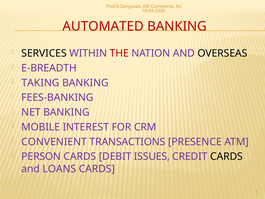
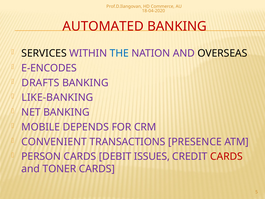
THE colour: red -> blue
E-BREADTH: E-BREADTH -> E-ENCODES
TAKING: TAKING -> DRAFTS
FEES-BANKING: FEES-BANKING -> LIKE-BANKING
INTEREST: INTEREST -> DEPENDS
CARDS at (227, 156) colour: black -> red
LOANS: LOANS -> TONER
